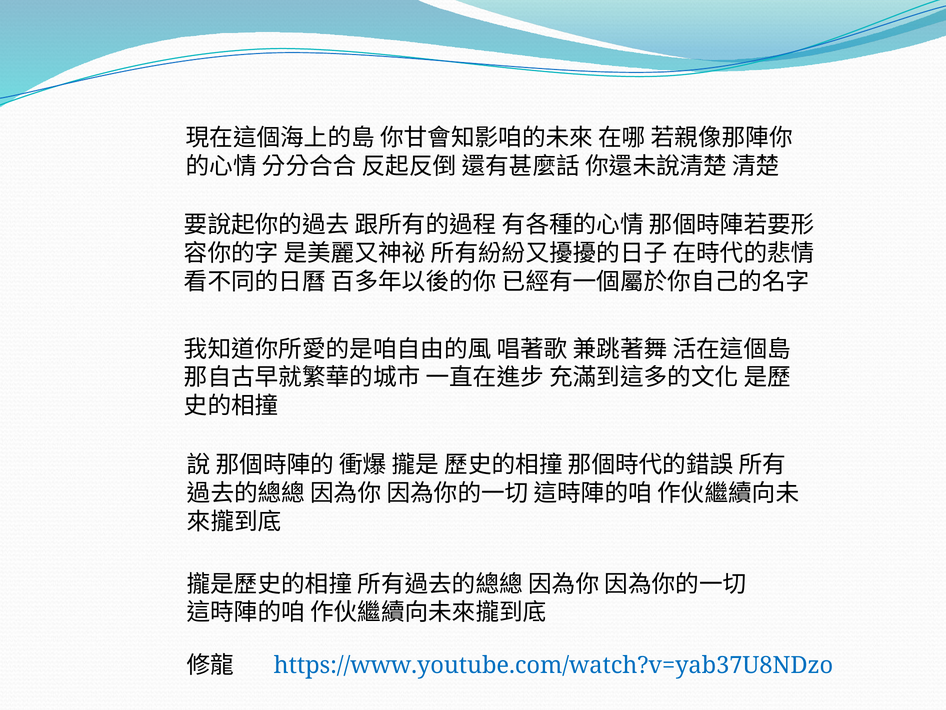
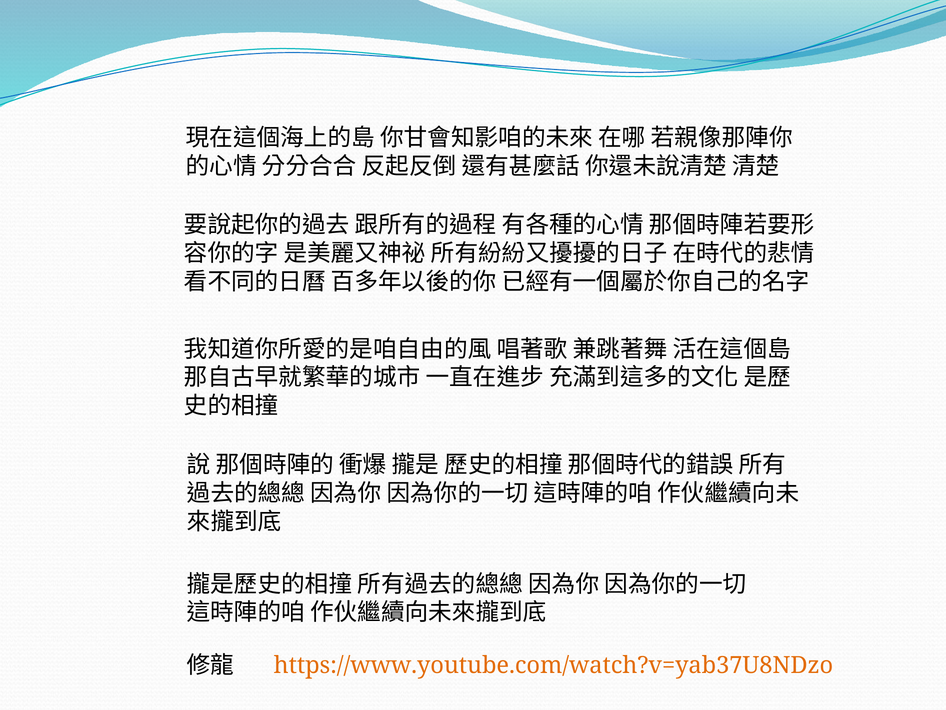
https://www.youtube.com/watch?v=yab37U8NDzo colour: blue -> orange
